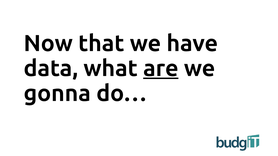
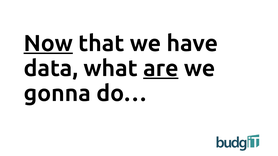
Now underline: none -> present
